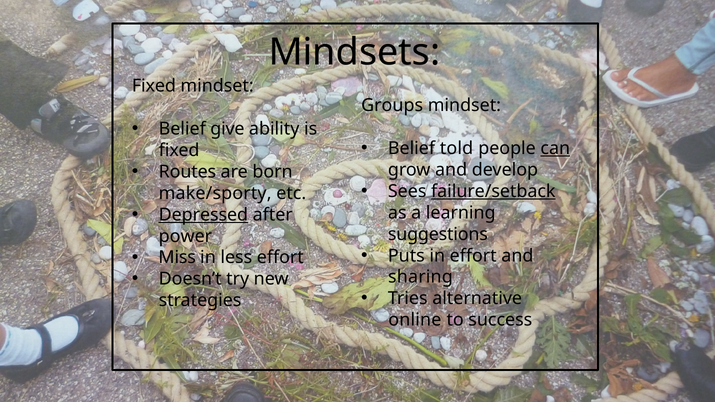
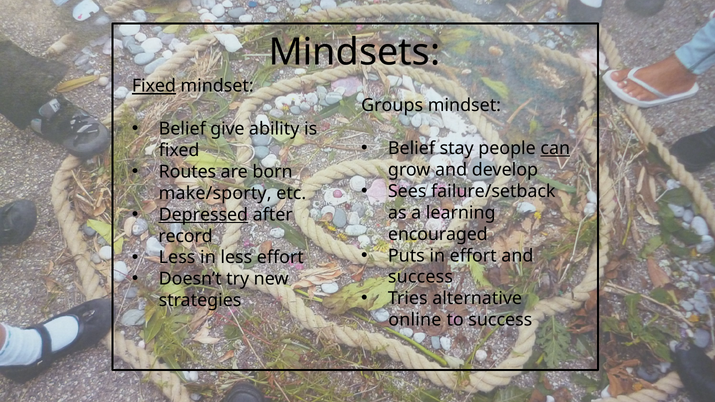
Fixed at (154, 86) underline: none -> present
told: told -> stay
failure/setback underline: present -> none
suggestions: suggestions -> encouraged
power: power -> record
Miss at (177, 258): Miss -> Less
sharing at (420, 277): sharing -> success
